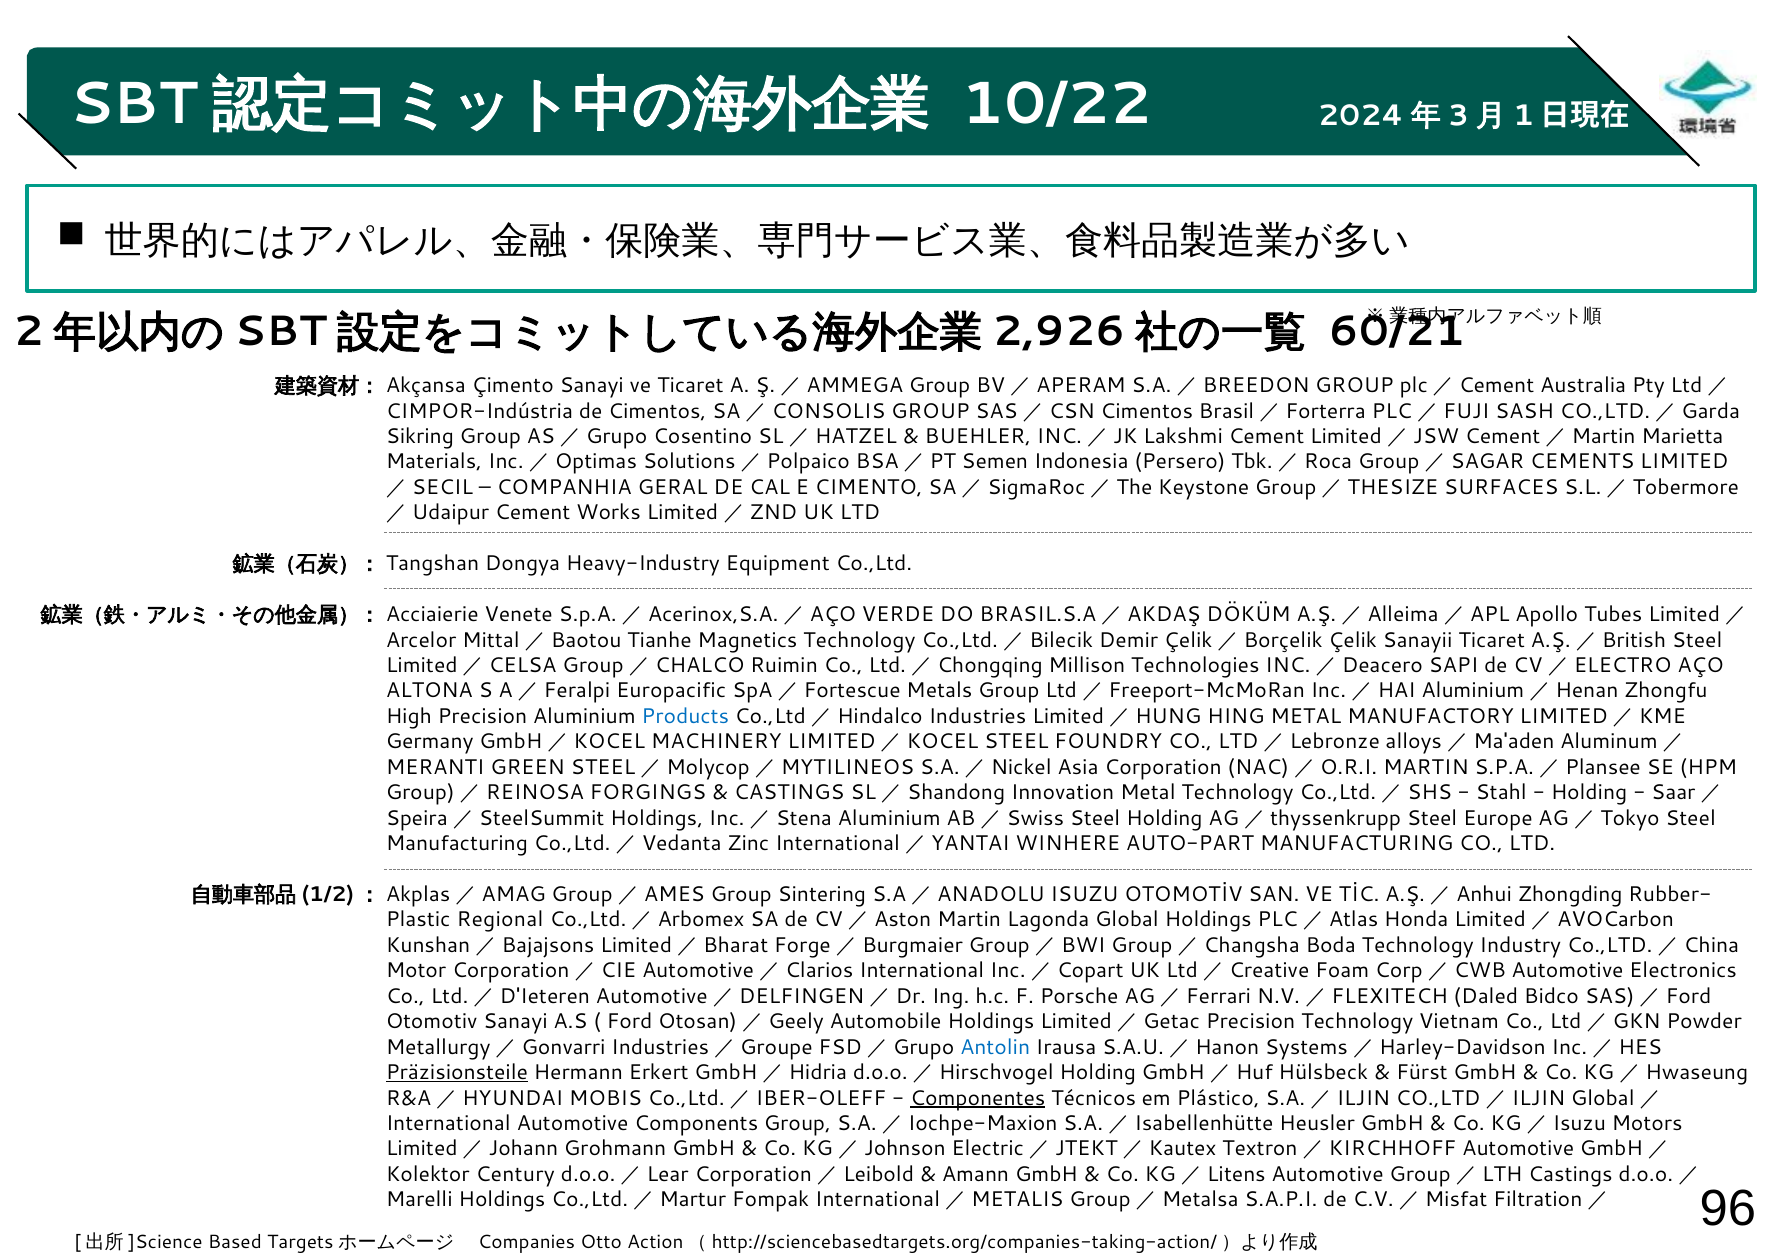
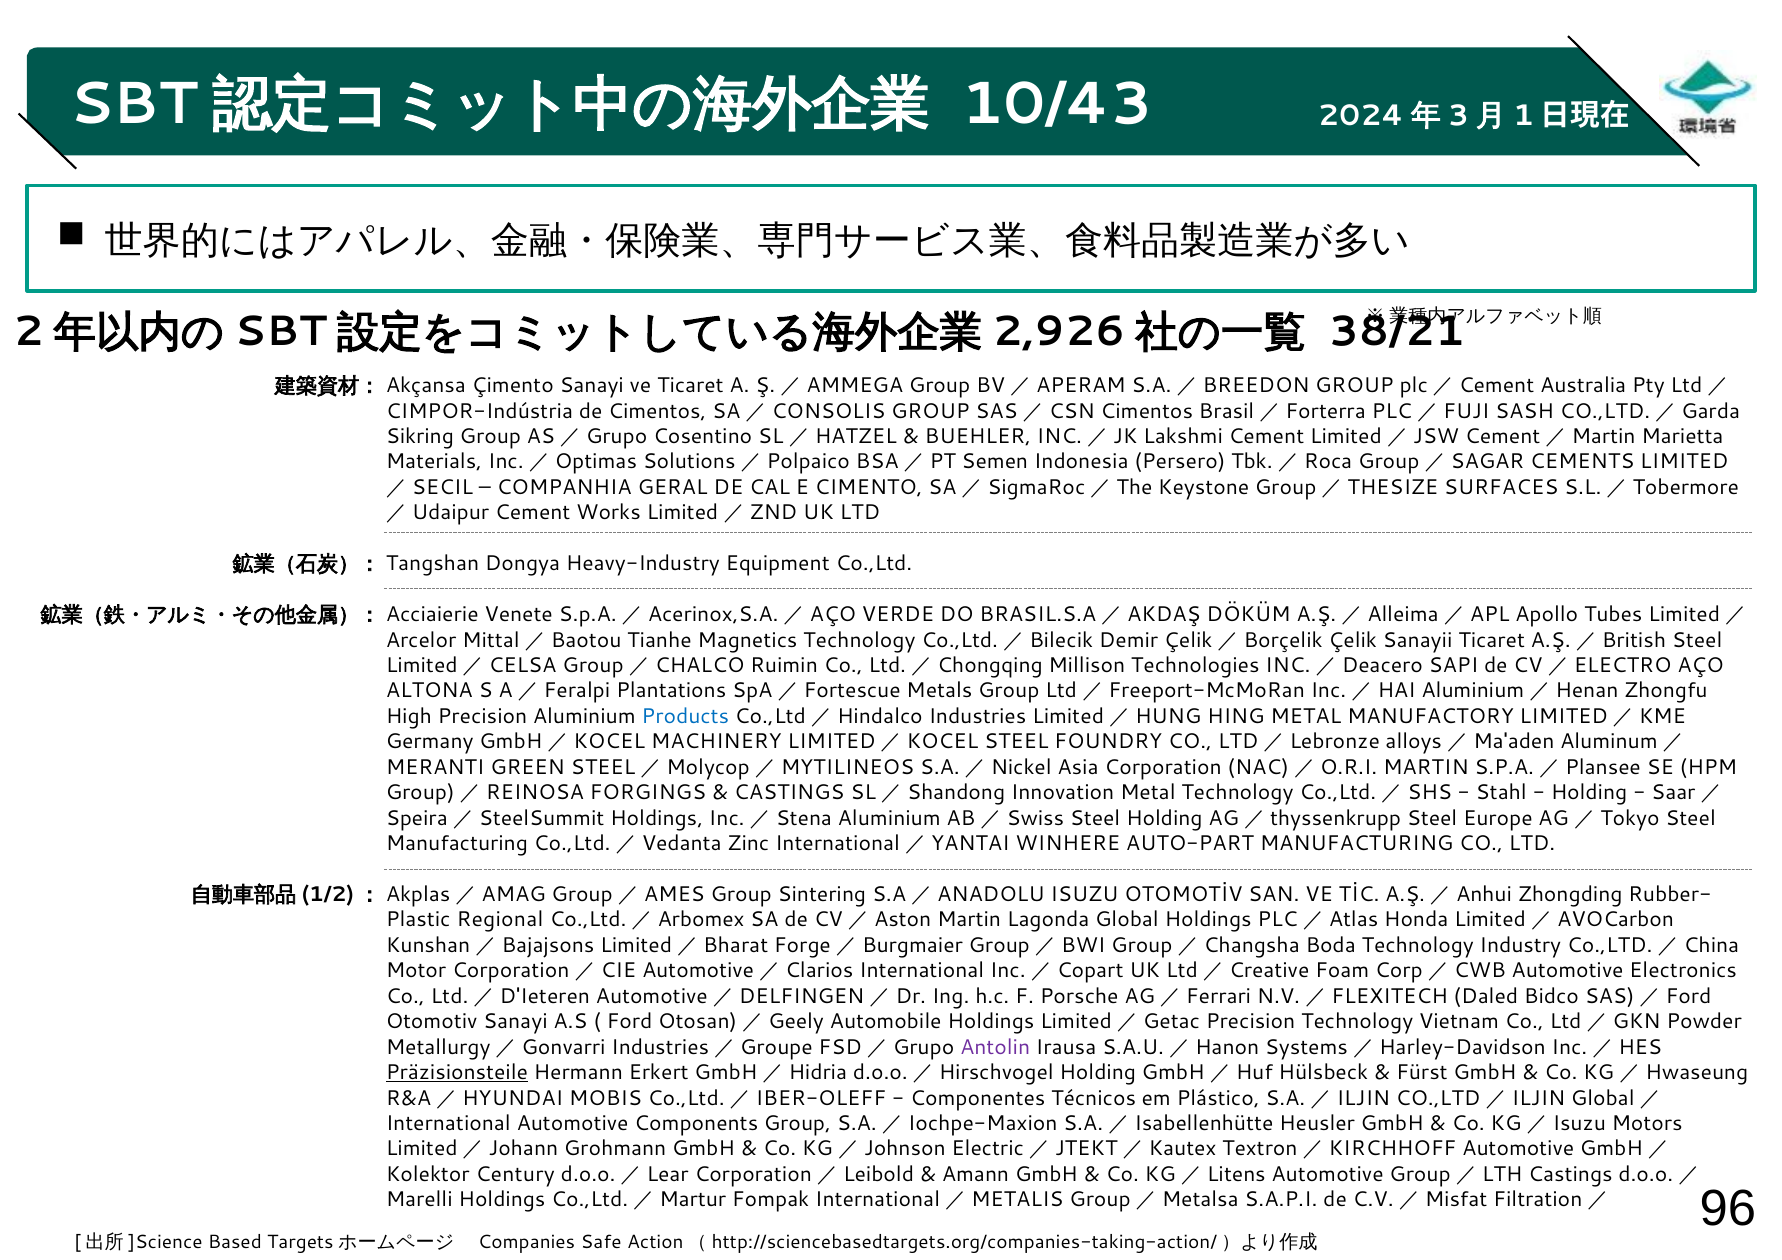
10/22: 10/22 -> 10/43
60/21: 60/21 -> 38/21
Europacific: Europacific -> Plantations
Antolin colour: blue -> purple
Componentes underline: present -> none
Otto: Otto -> Safe
